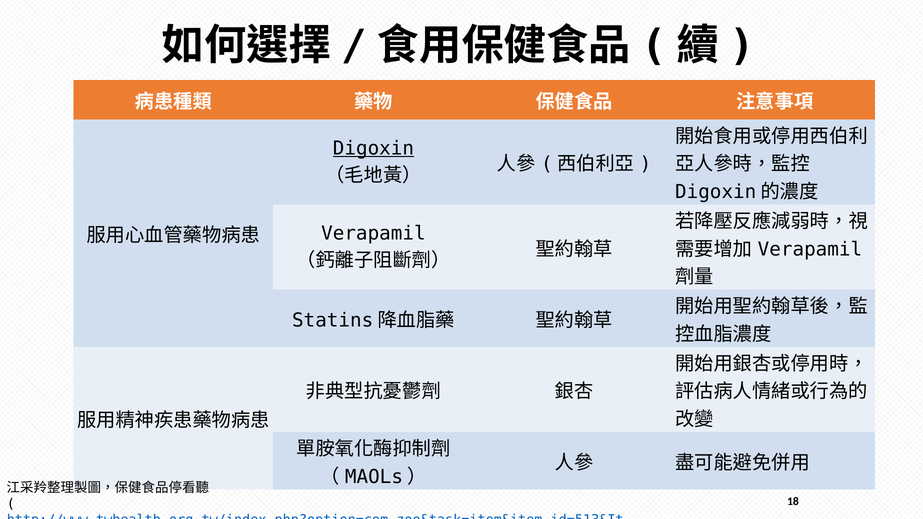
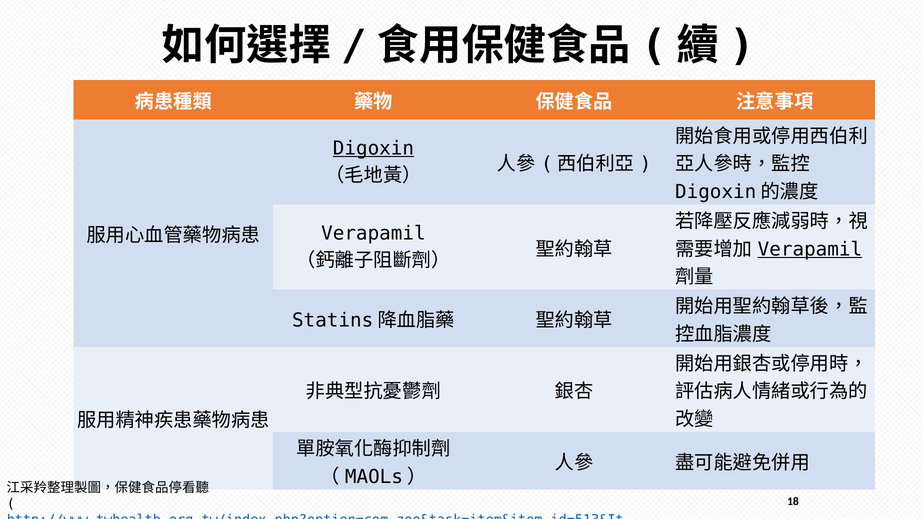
Verapamil at (810, 249) underline: none -> present
